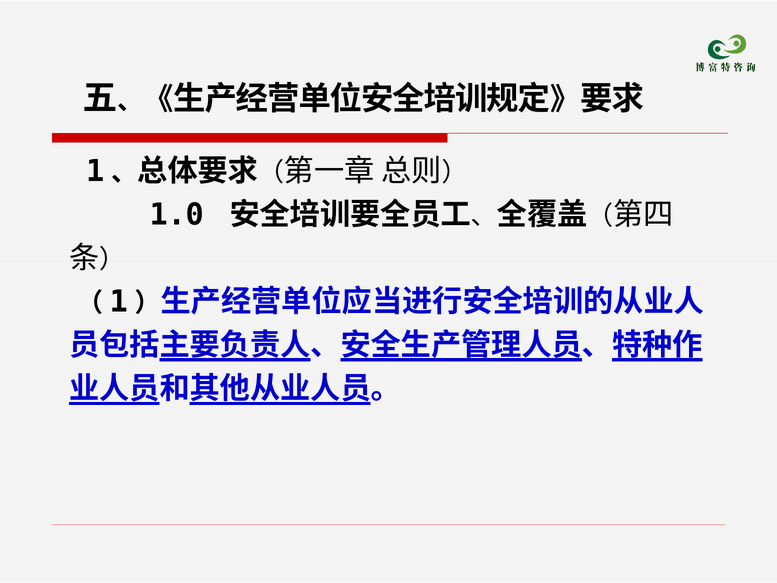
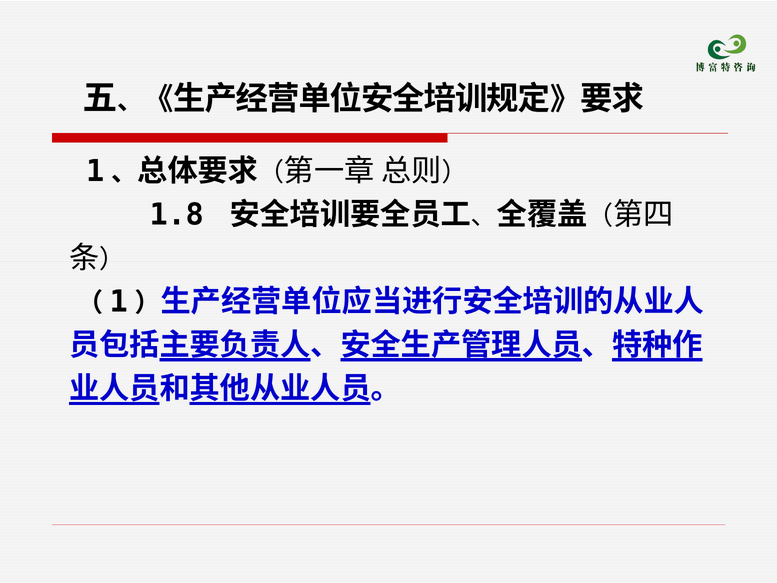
1.0: 1.0 -> 1.8
